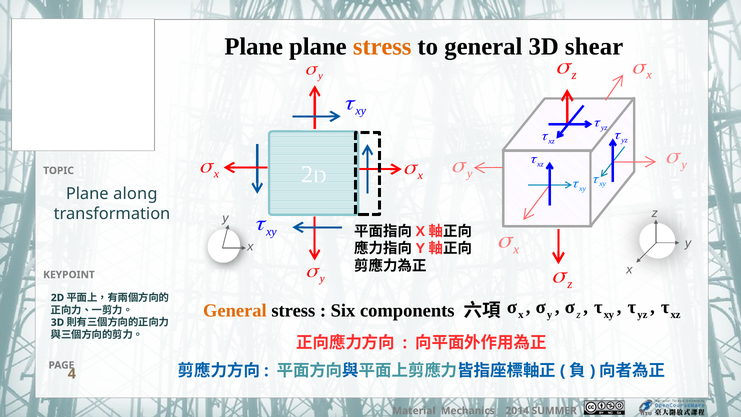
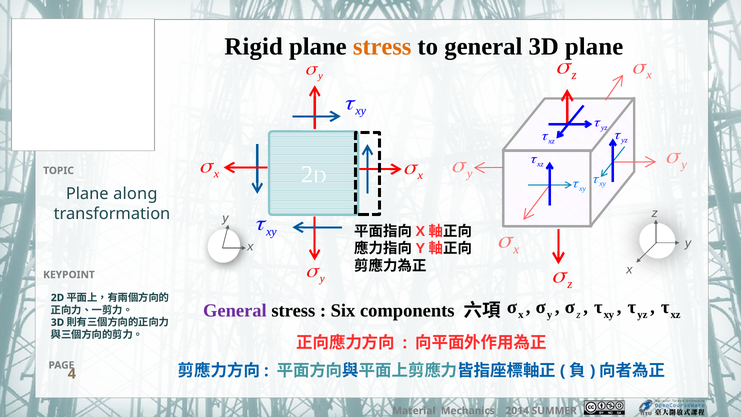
Plane at (254, 47): Plane -> Rigid
3D shear: shear -> plane
General at (235, 311) colour: orange -> purple
